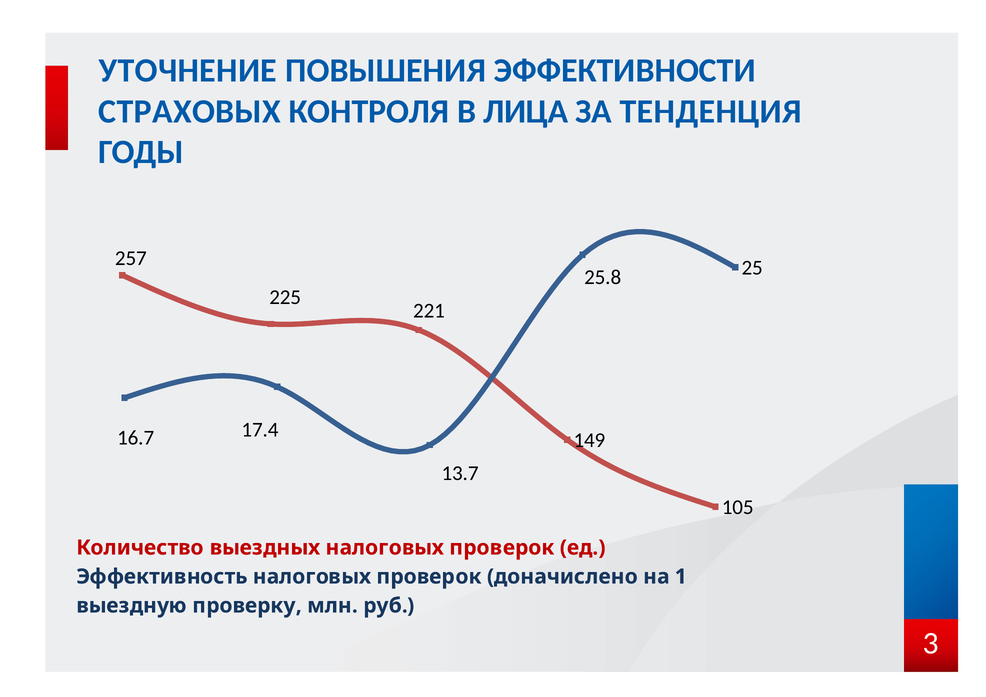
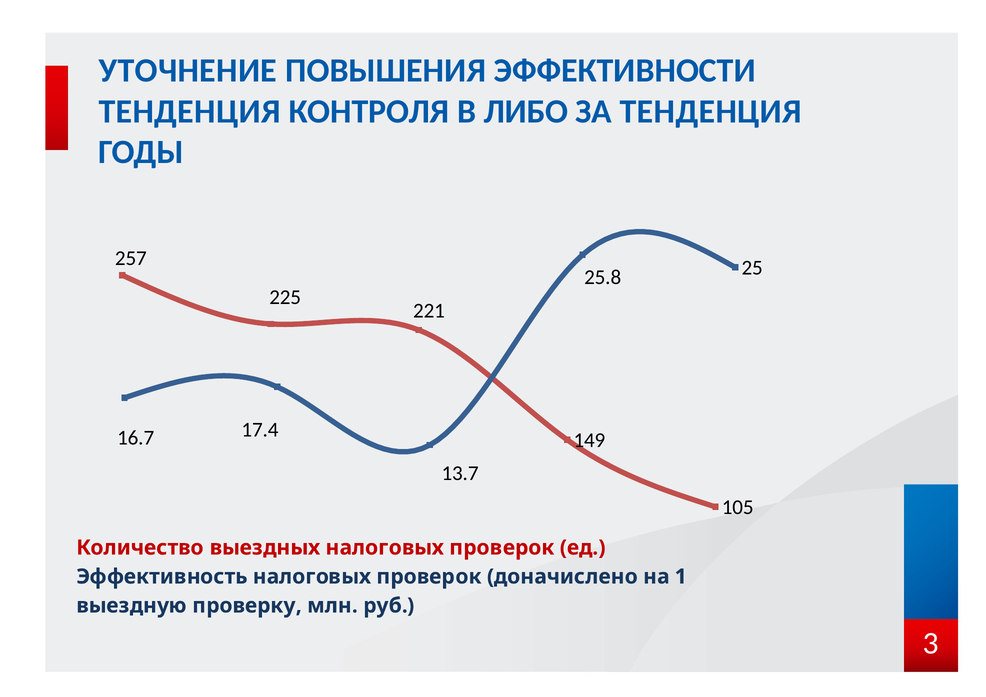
СТРАХОВЫХ at (190, 112): СТРАХОВЫХ -> ТЕНДЕНЦИЯ
ЛИЦА: ЛИЦА -> ЛИБО
